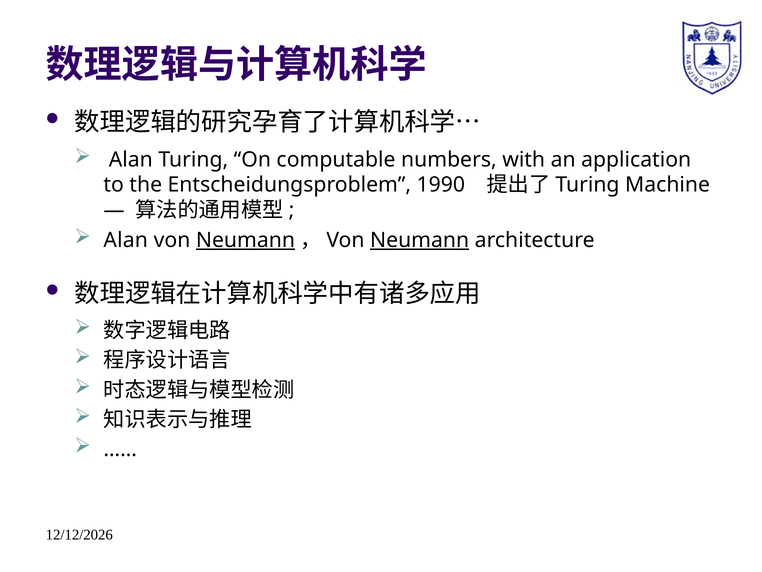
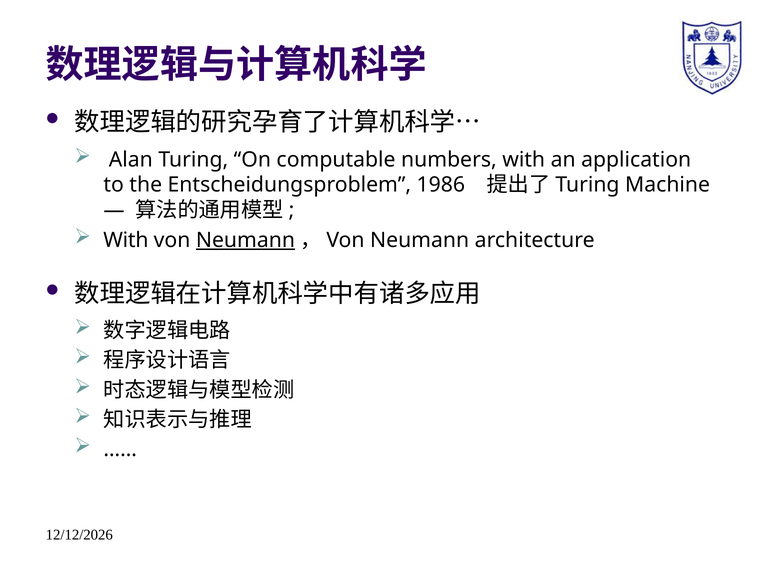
1990: 1990 -> 1986
Alan at (126, 240): Alan -> With
Neumann at (420, 240) underline: present -> none
